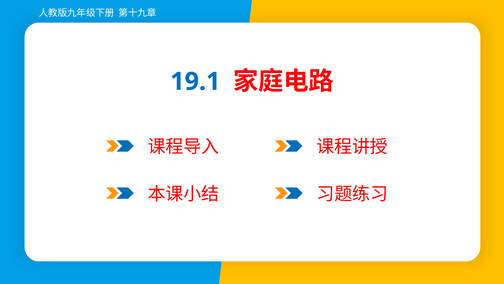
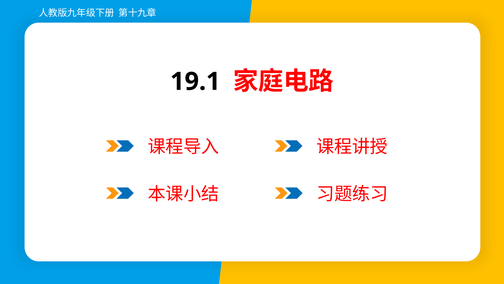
19.1 colour: blue -> black
